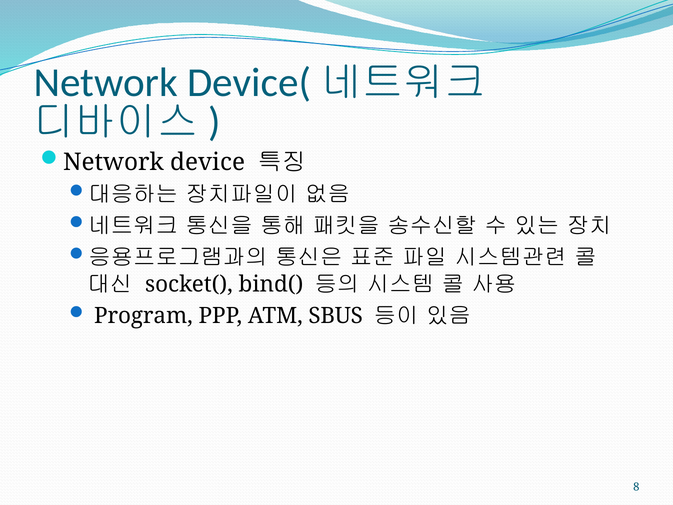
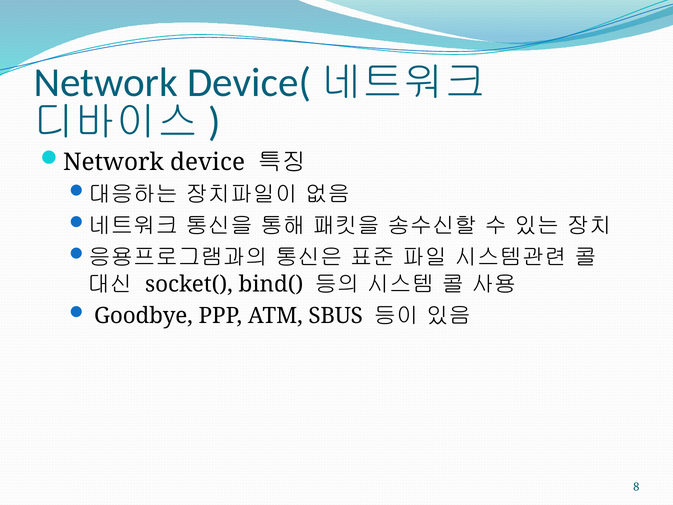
Program: Program -> Goodbye
